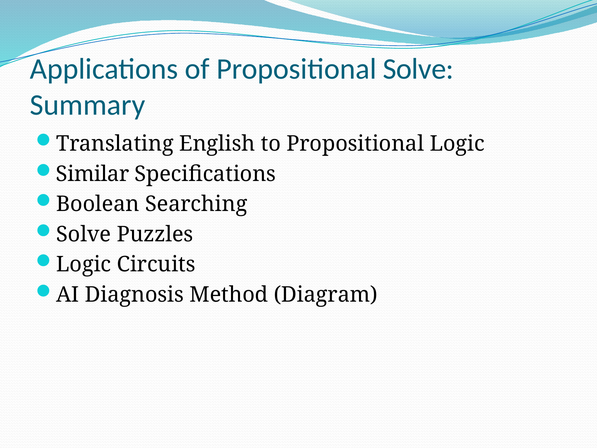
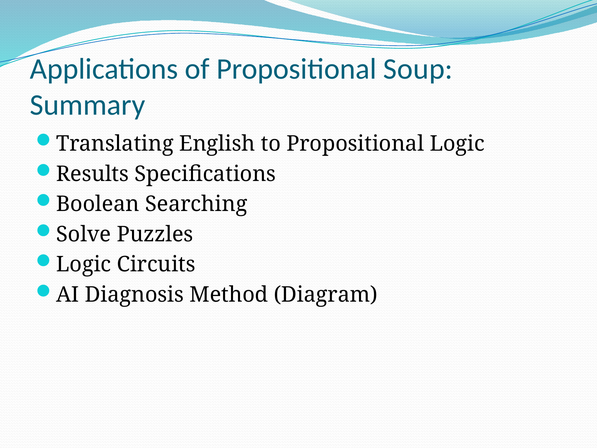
Propositional Solve: Solve -> Soup
Similar: Similar -> Results
